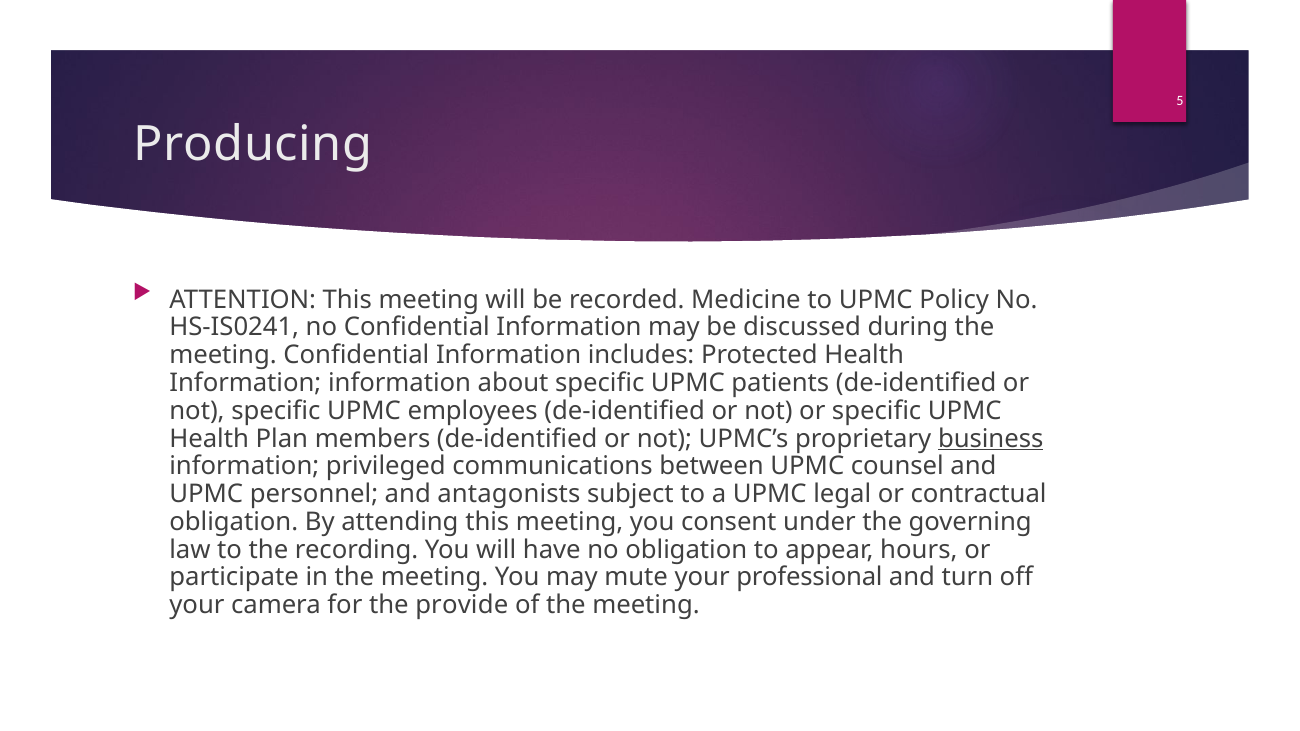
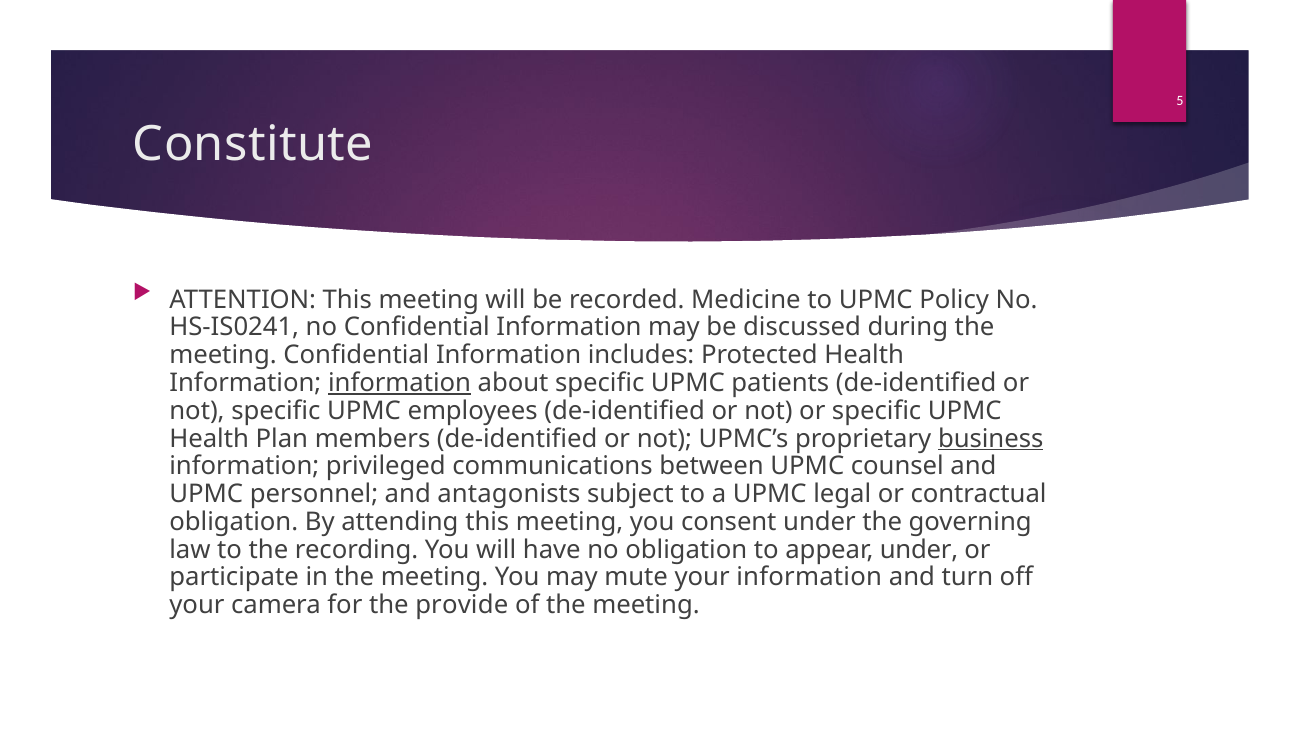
Producing: Producing -> Constitute
information at (400, 383) underline: none -> present
appear hours: hours -> under
your professional: professional -> information
